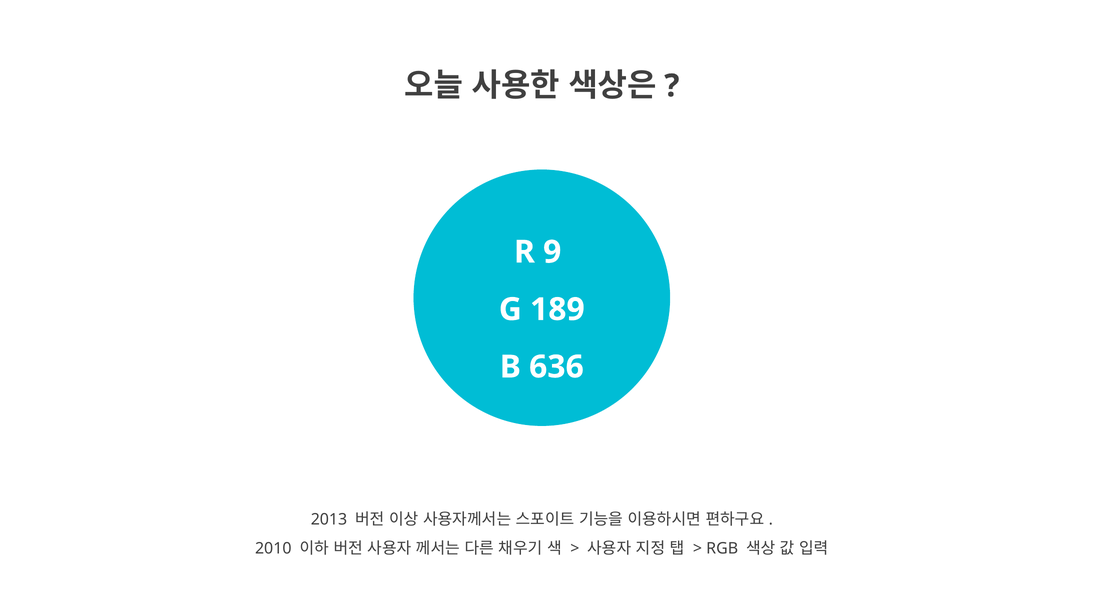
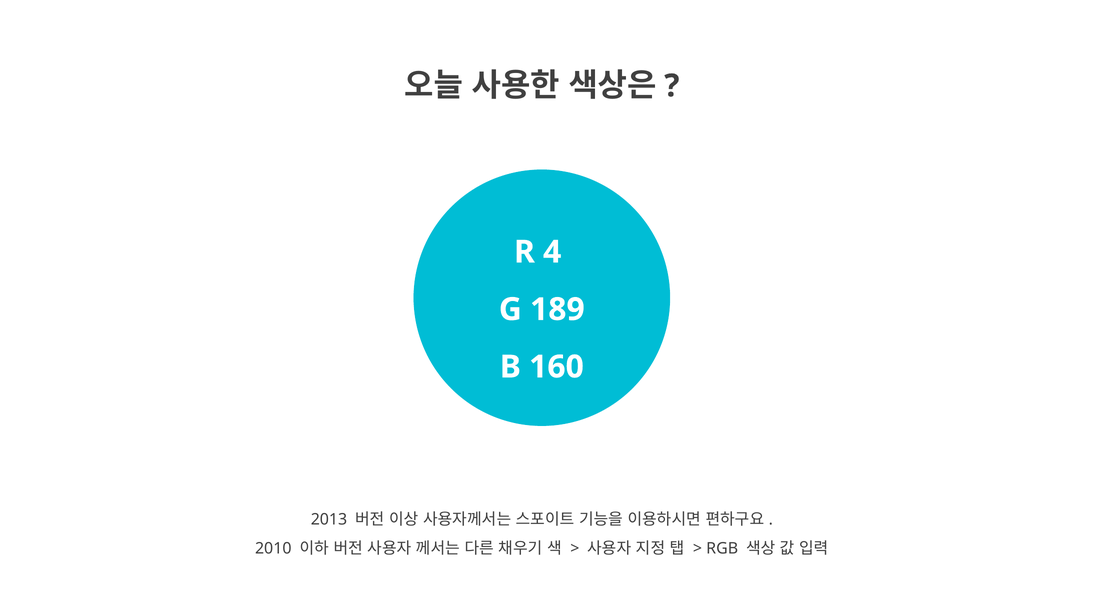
9: 9 -> 4
636: 636 -> 160
